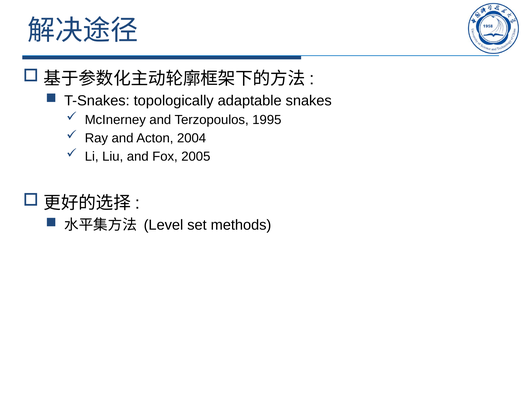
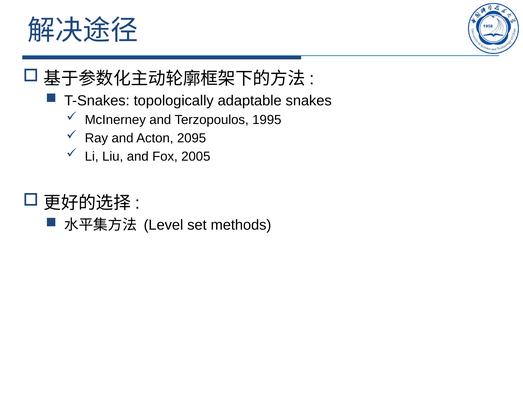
2004: 2004 -> 2095
